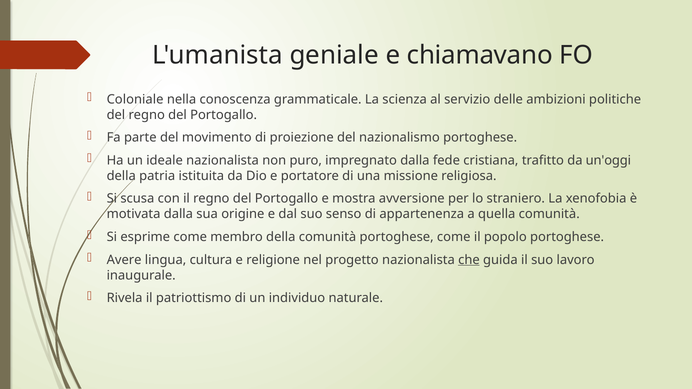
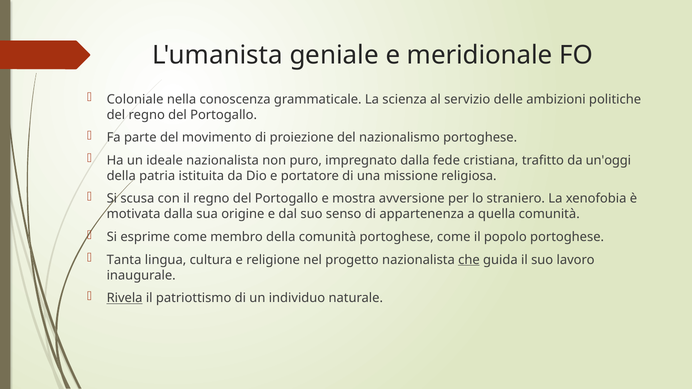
chiamavano: chiamavano -> meridionale
Avere: Avere -> Tanta
Rivela underline: none -> present
